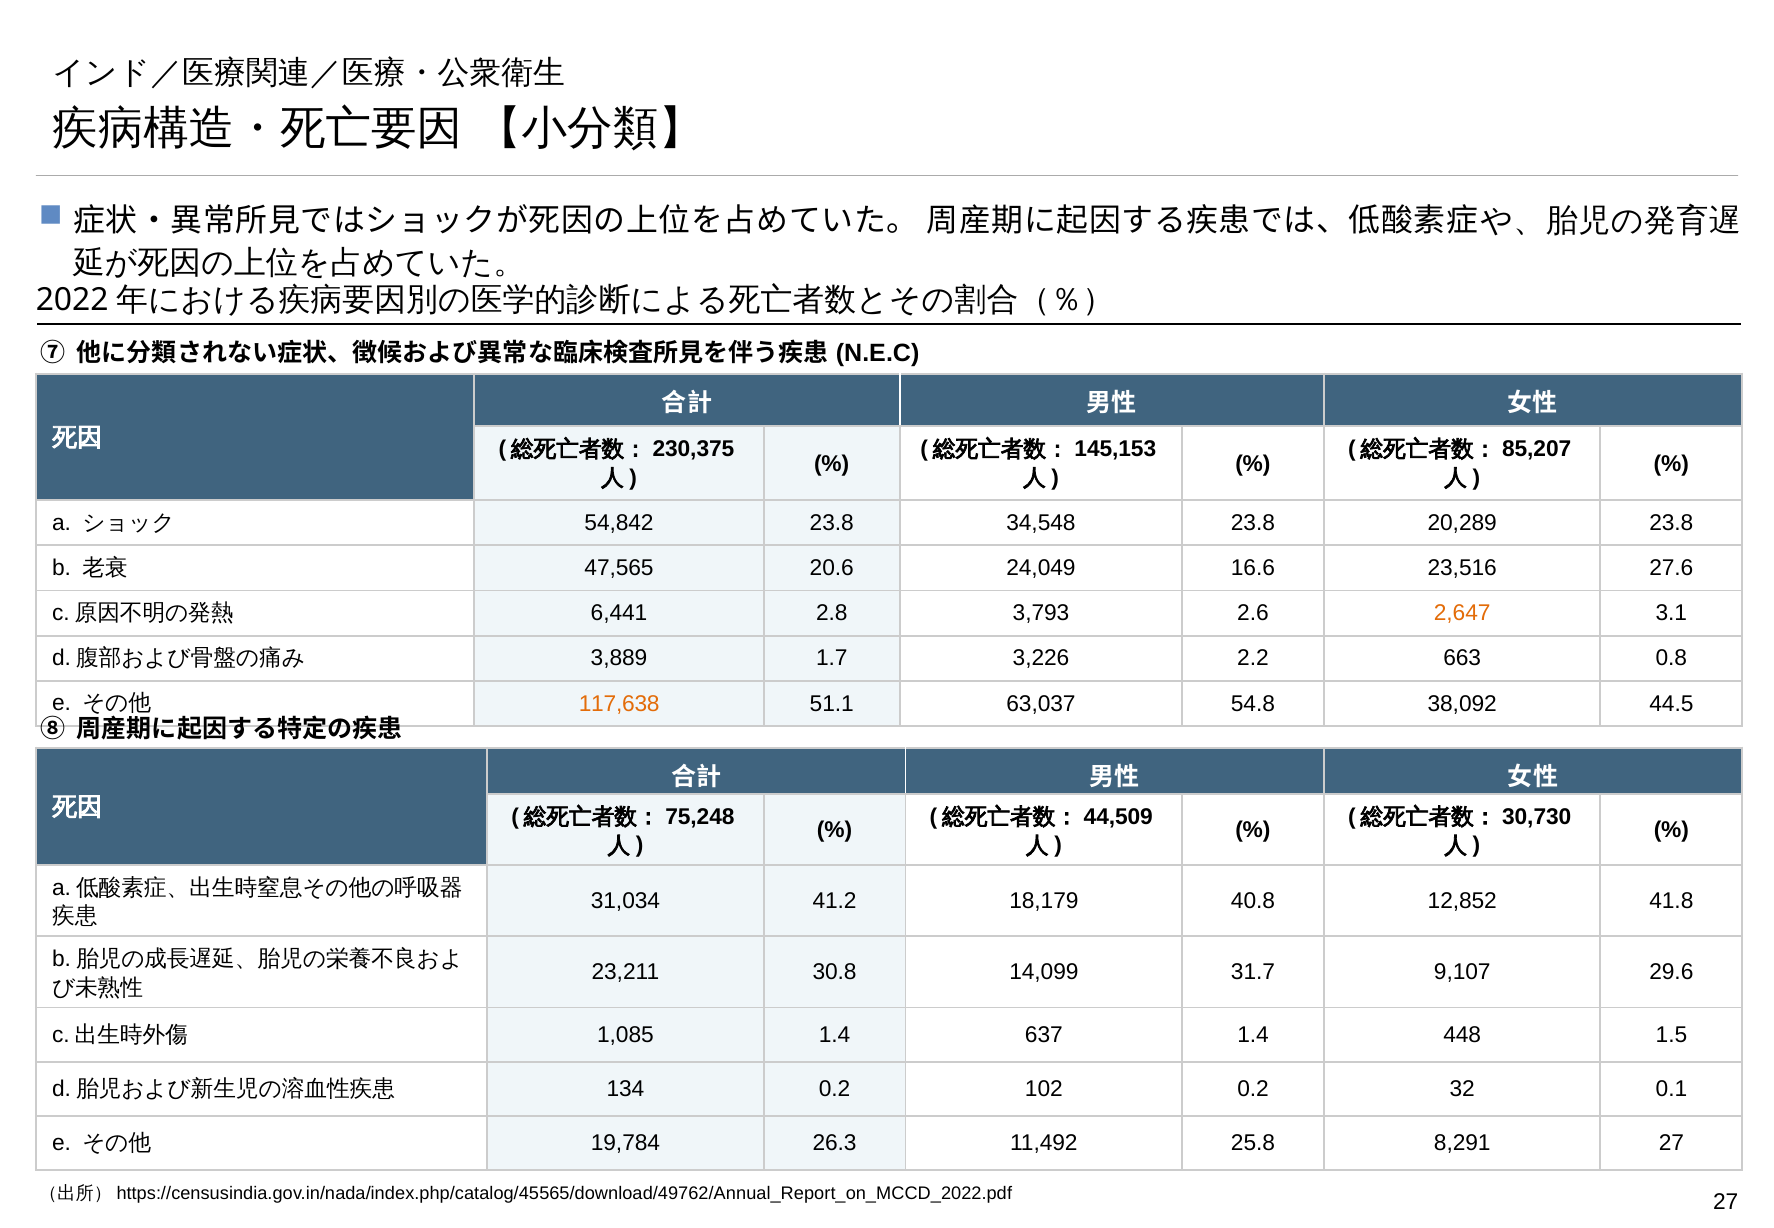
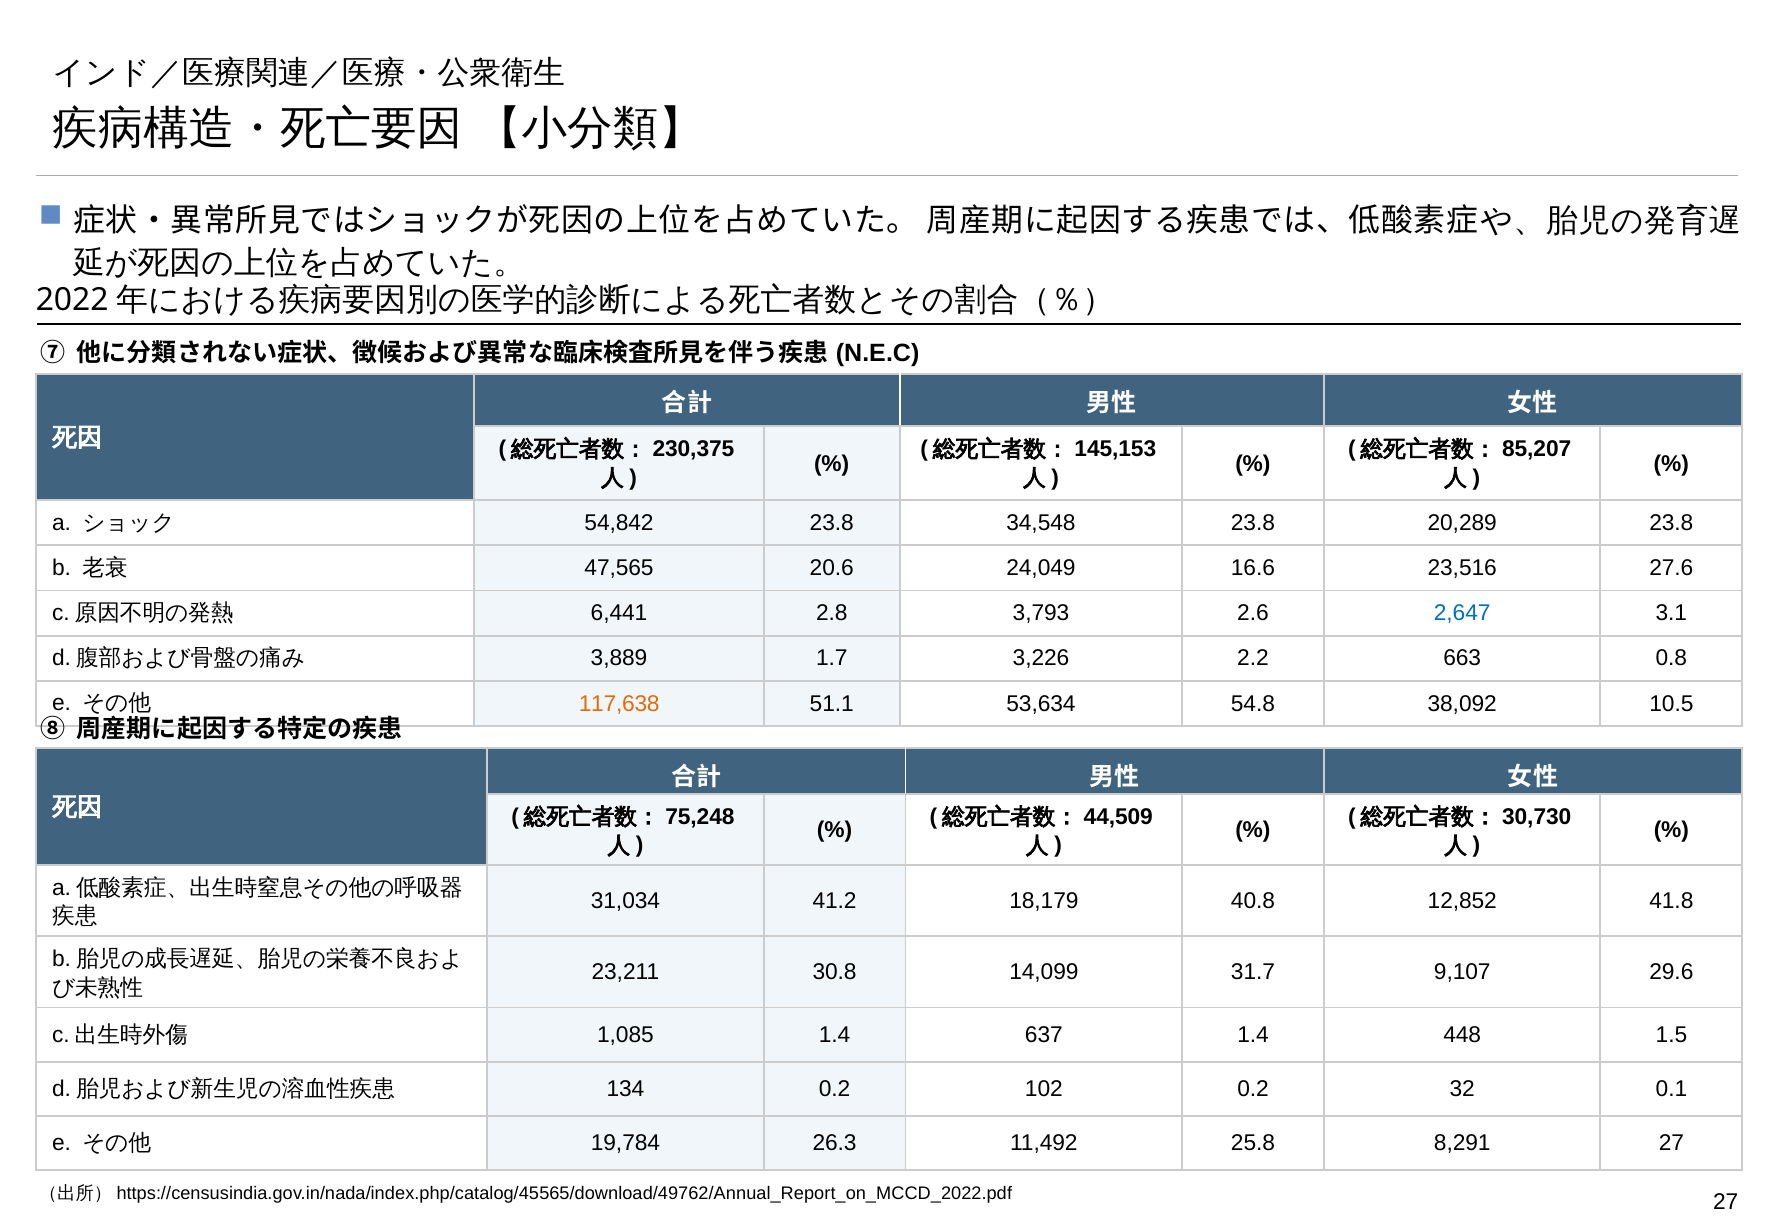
2,647 colour: orange -> blue
63,037: 63,037 -> 53,634
44.5: 44.5 -> 10.5
